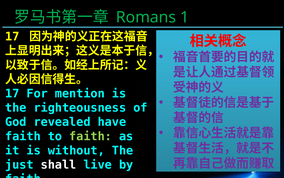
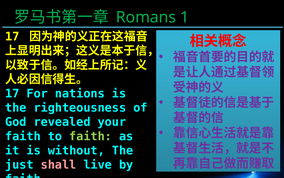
mention: mention -> nations
have: have -> your
shall colour: white -> pink
